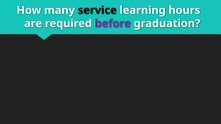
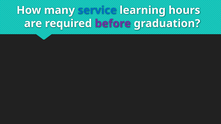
service colour: black -> blue
